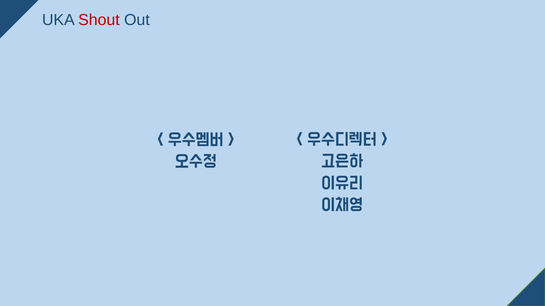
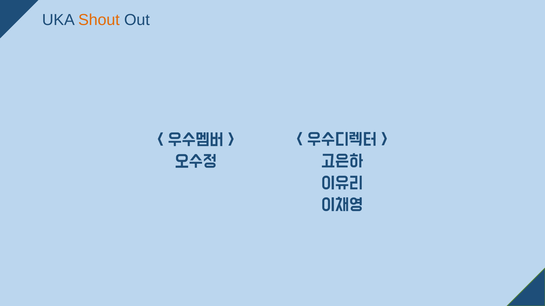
Shout colour: red -> orange
